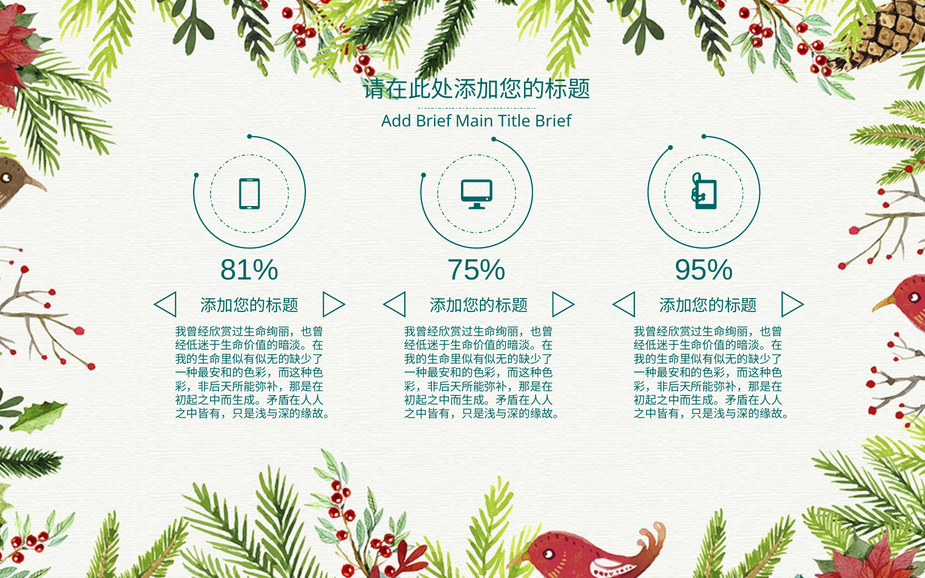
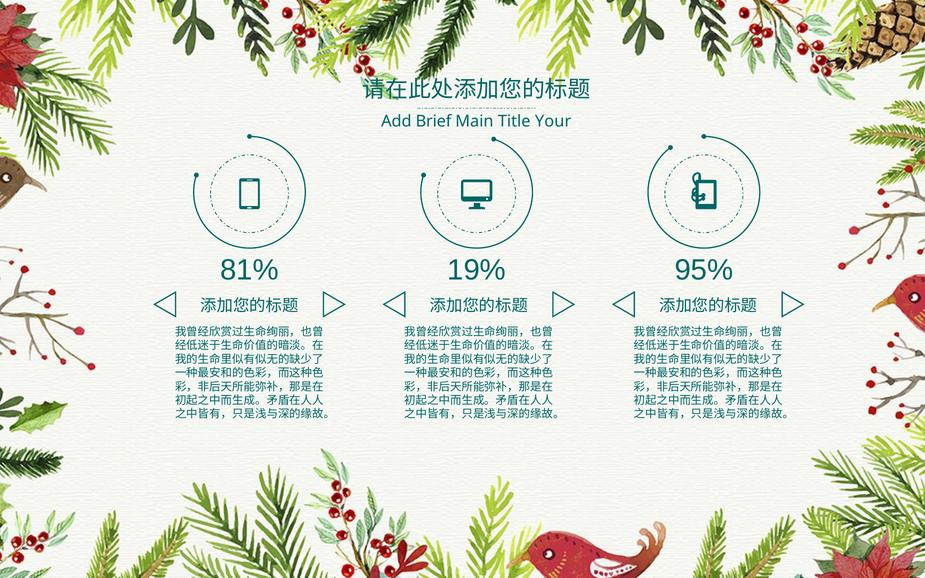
Title Brief: Brief -> Your
75%: 75% -> 19%
